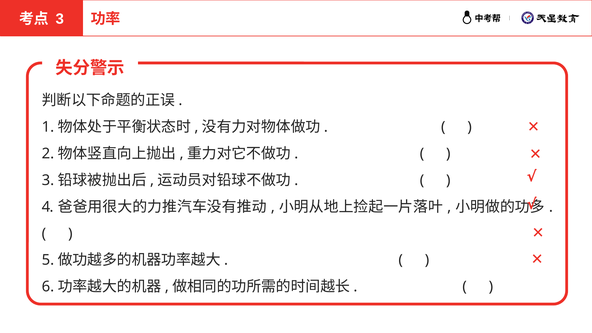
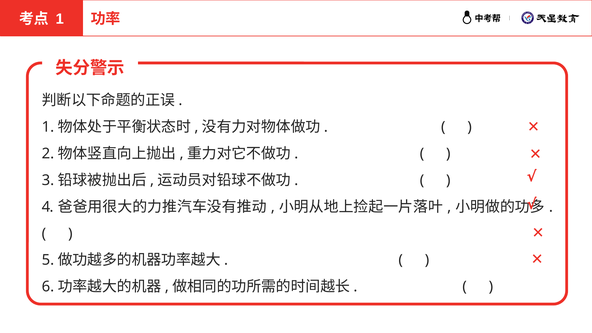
3 at (60, 19): 3 -> 1
